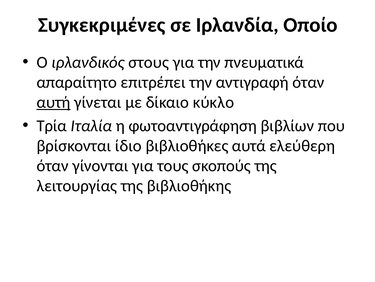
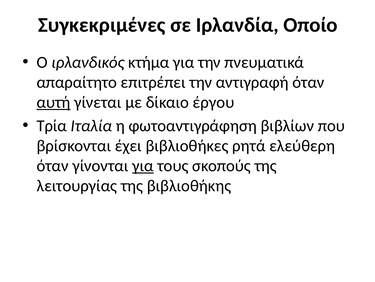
στους: στους -> κτήμα
κύκλο: κύκλο -> έργου
ίδιο: ίδιο -> έχει
αυτά: αυτά -> ρητά
για at (143, 165) underline: none -> present
